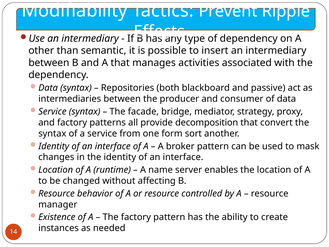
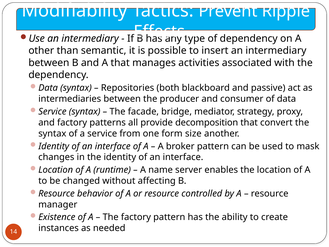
sort: sort -> size
